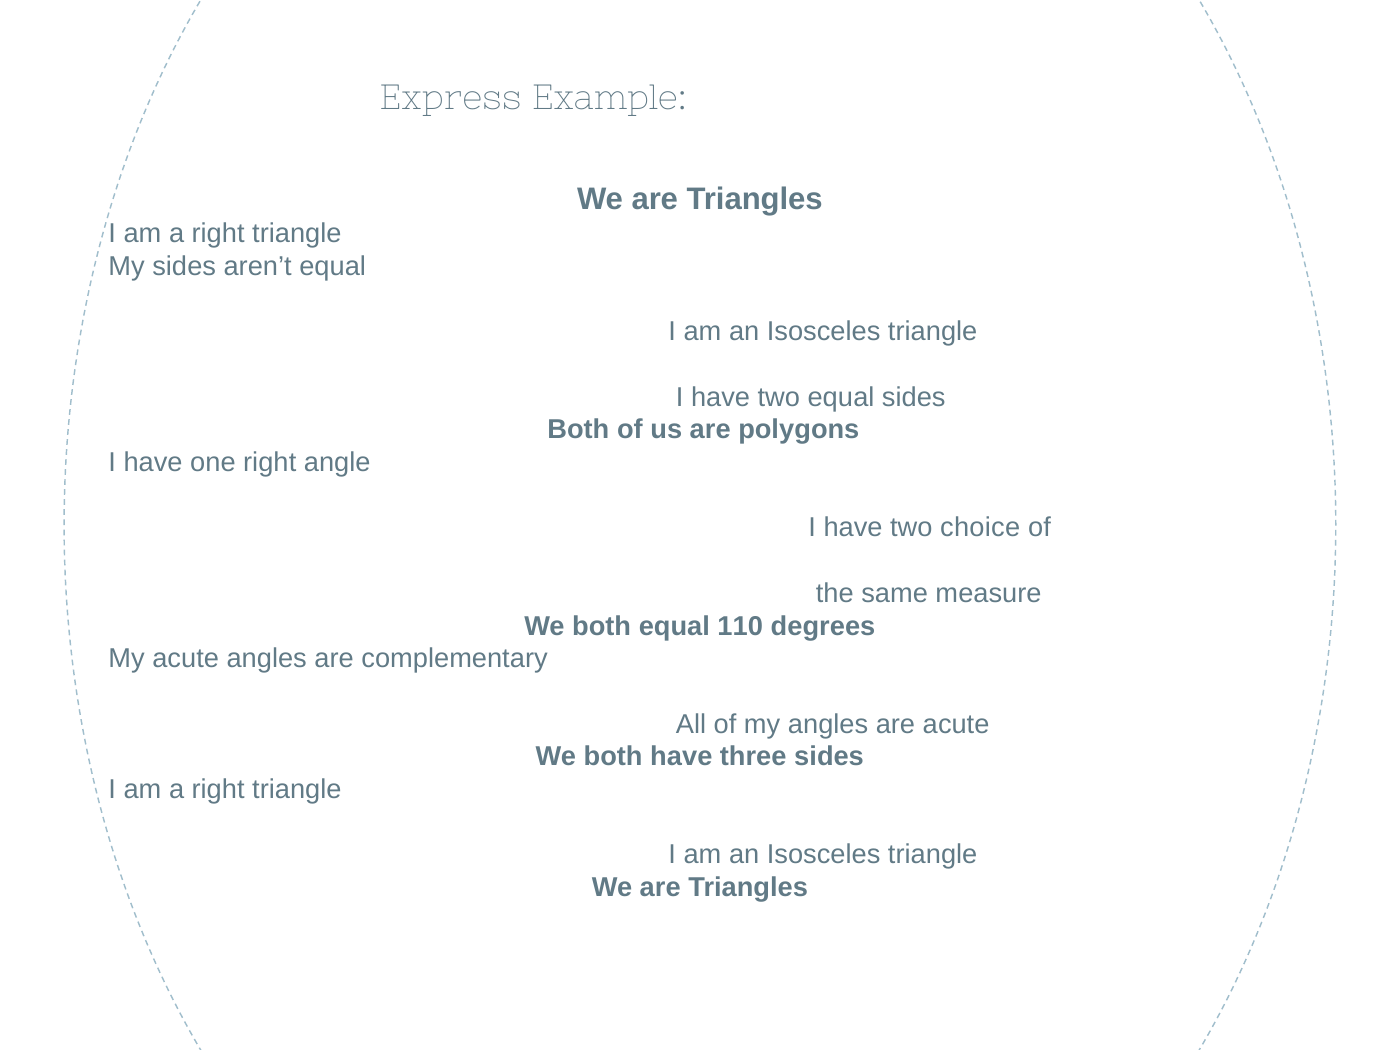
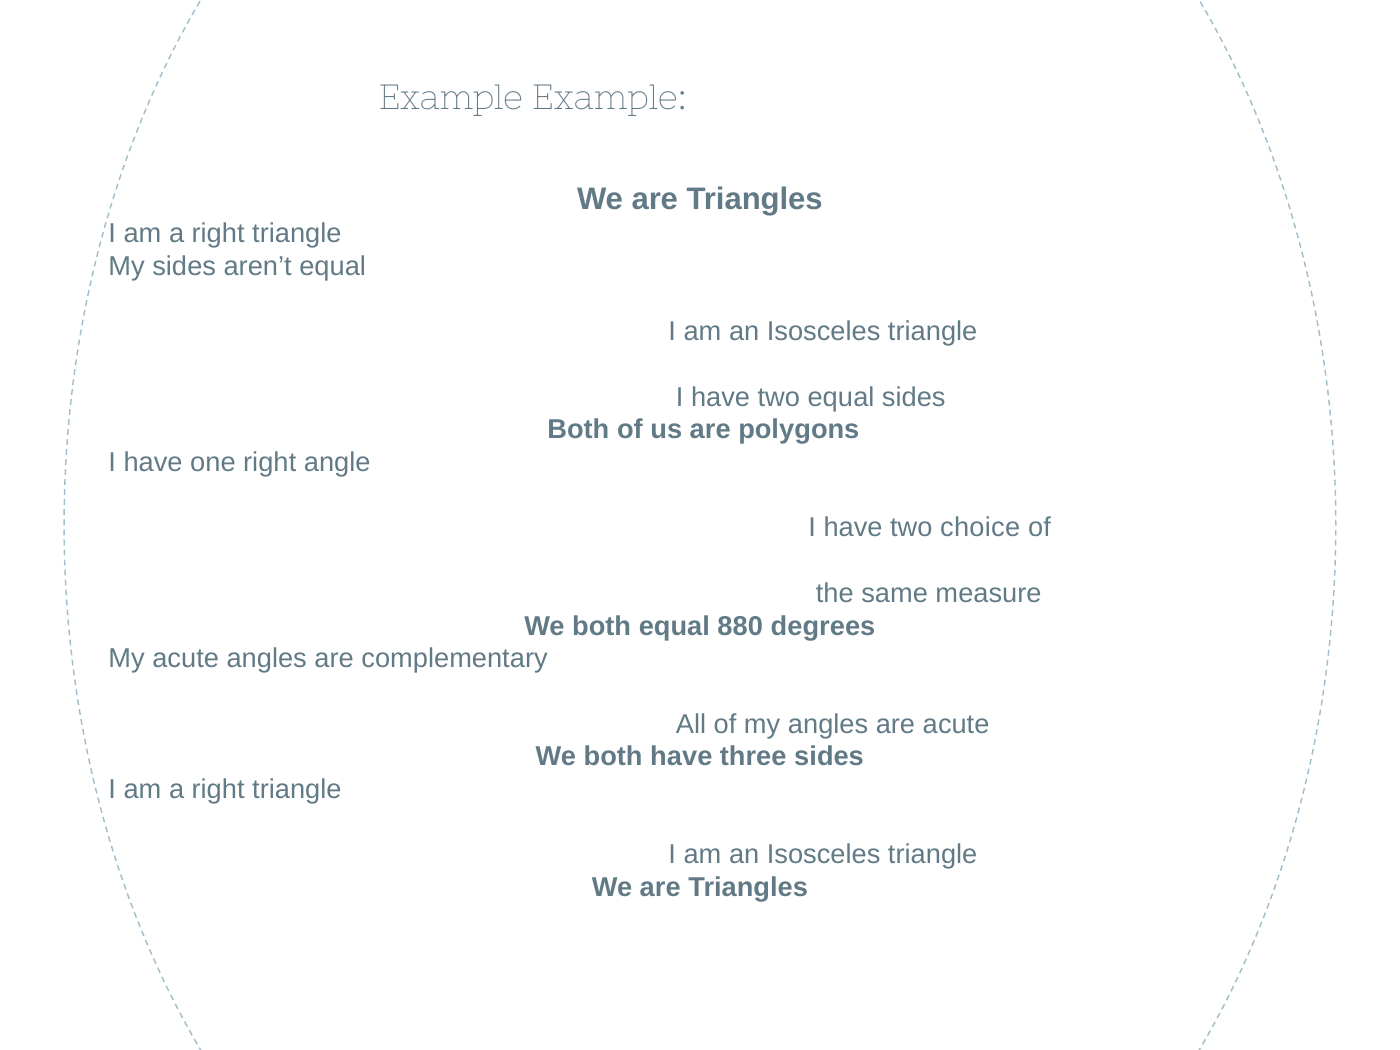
Express at (451, 98): Express -> Example
110: 110 -> 880
